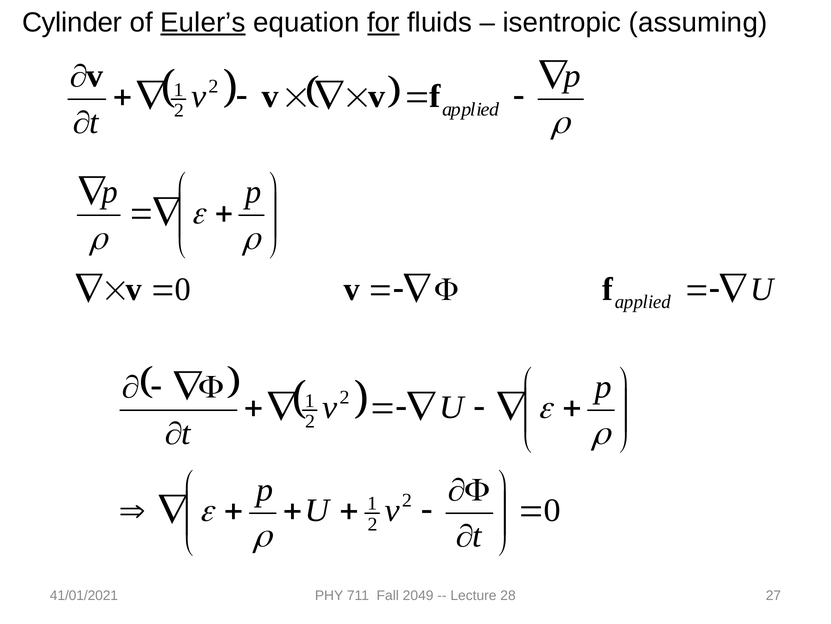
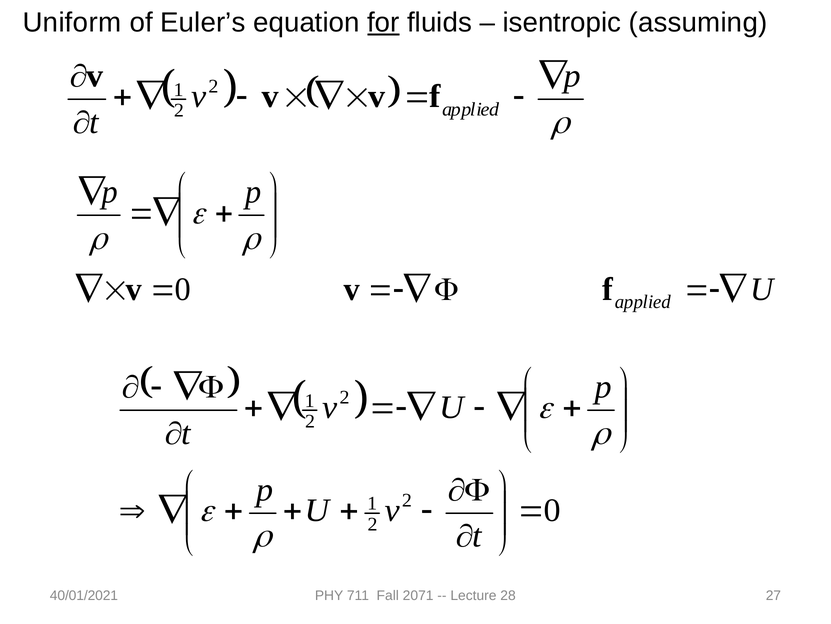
Cylinder: Cylinder -> Uniform
Euler’s underline: present -> none
41/01/2021: 41/01/2021 -> 40/01/2021
2049: 2049 -> 2071
